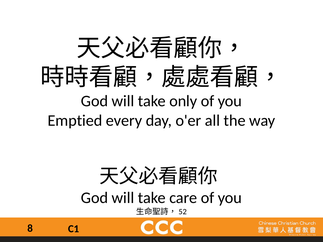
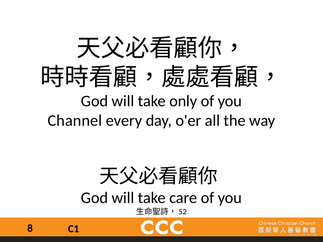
Emptied: Emptied -> Channel
